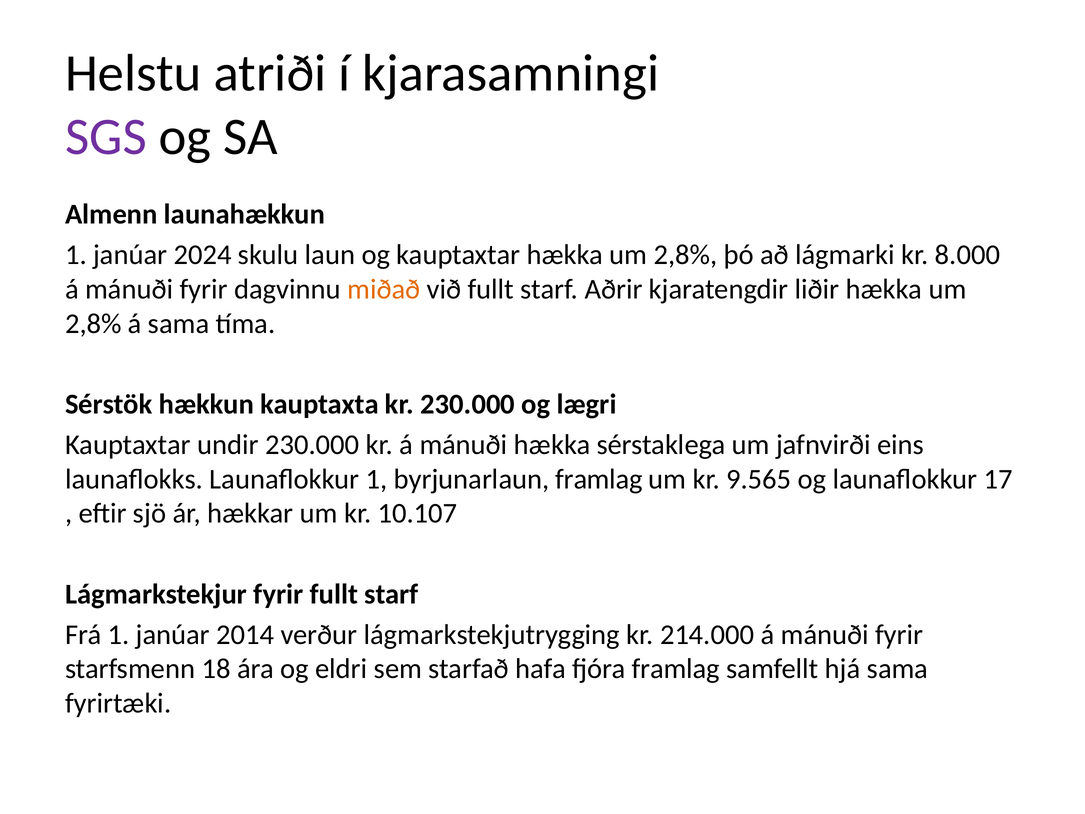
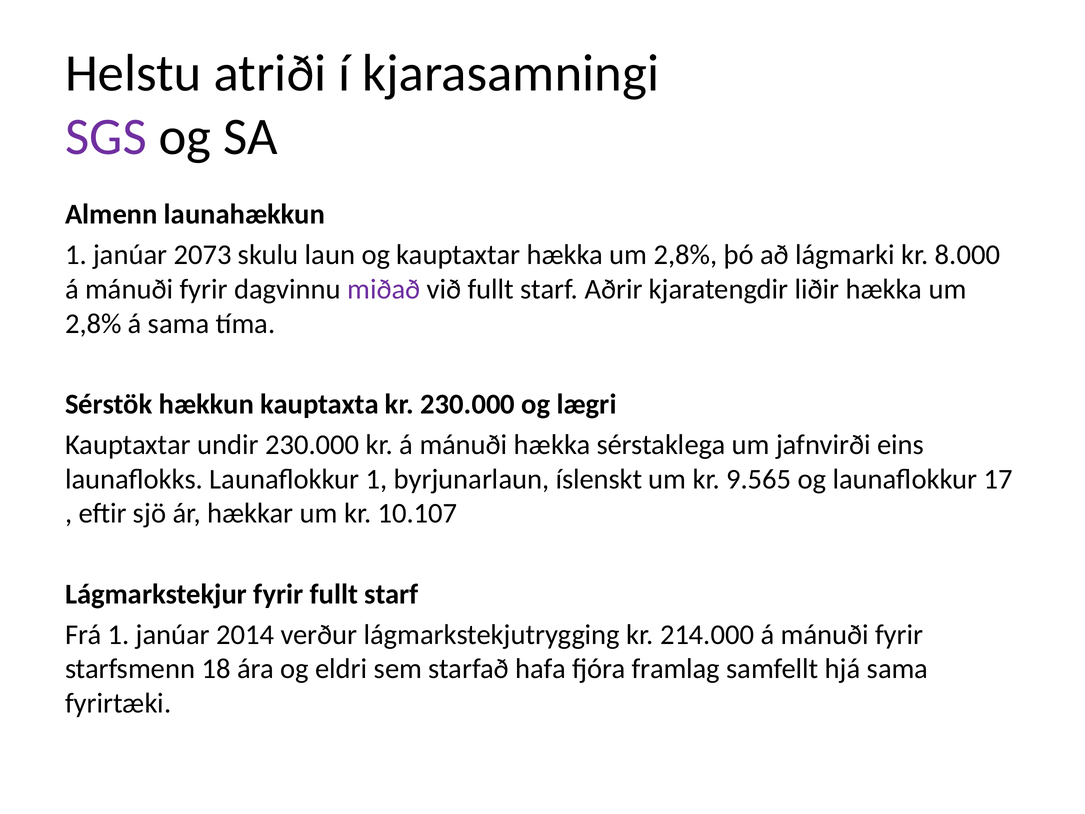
2024: 2024 -> 2073
miðað colour: orange -> purple
byrjunarlaun framlag: framlag -> íslenskt
